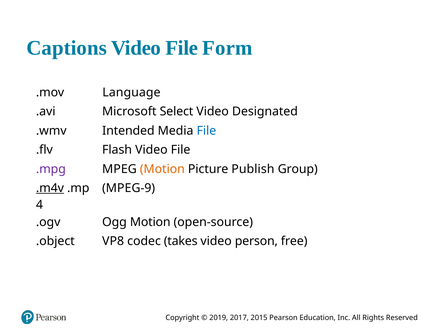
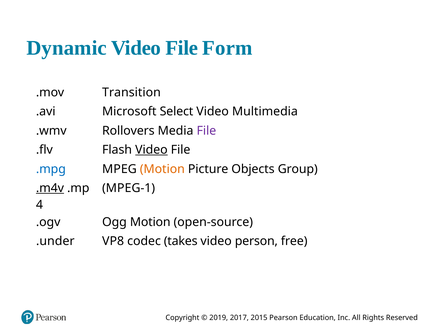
Captions: Captions -> Dynamic
Language: Language -> Transition
Designated: Designated -> Multimedia
Intended: Intended -> Rollovers
File at (206, 131) colour: blue -> purple
Video at (151, 150) underline: none -> present
.mpg colour: purple -> blue
Publish: Publish -> Objects
G-9: G-9 -> G-1
.object: .object -> .under
